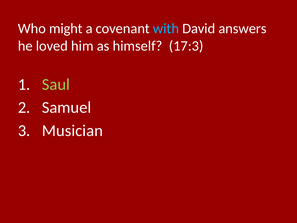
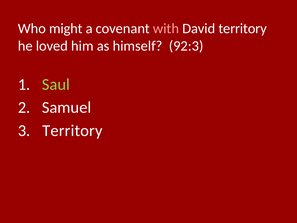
with colour: light blue -> pink
David answers: answers -> territory
17:3: 17:3 -> 92:3
Musician at (72, 130): Musician -> Territory
